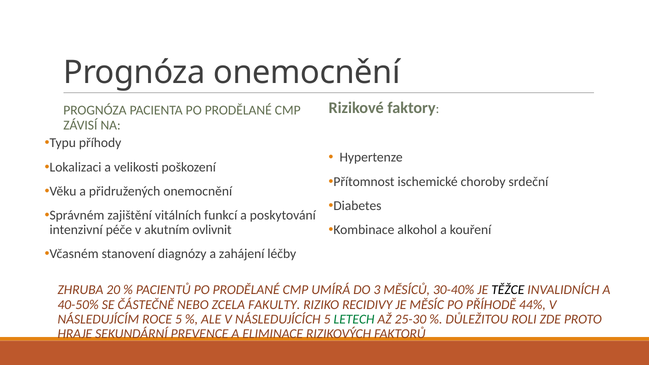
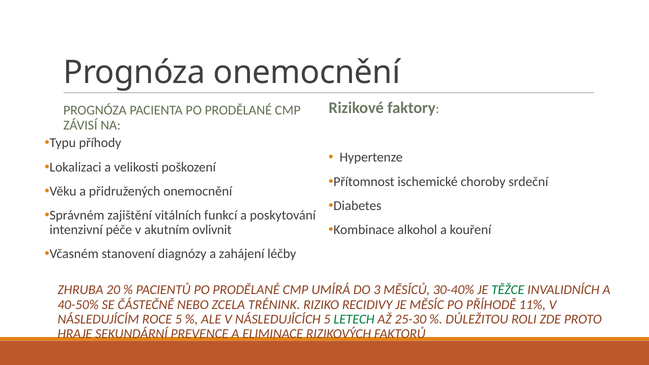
TĚŽCE colour: black -> green
FAKULTY: FAKULTY -> TRÉNINK
44%: 44% -> 11%
